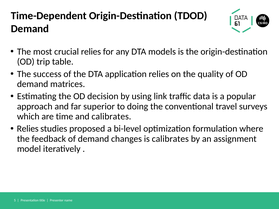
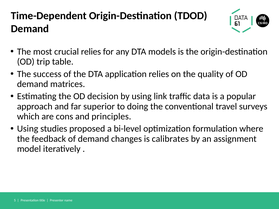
time: time -> cons
and calibrates: calibrates -> principles
Relies at (28, 129): Relies -> Using
